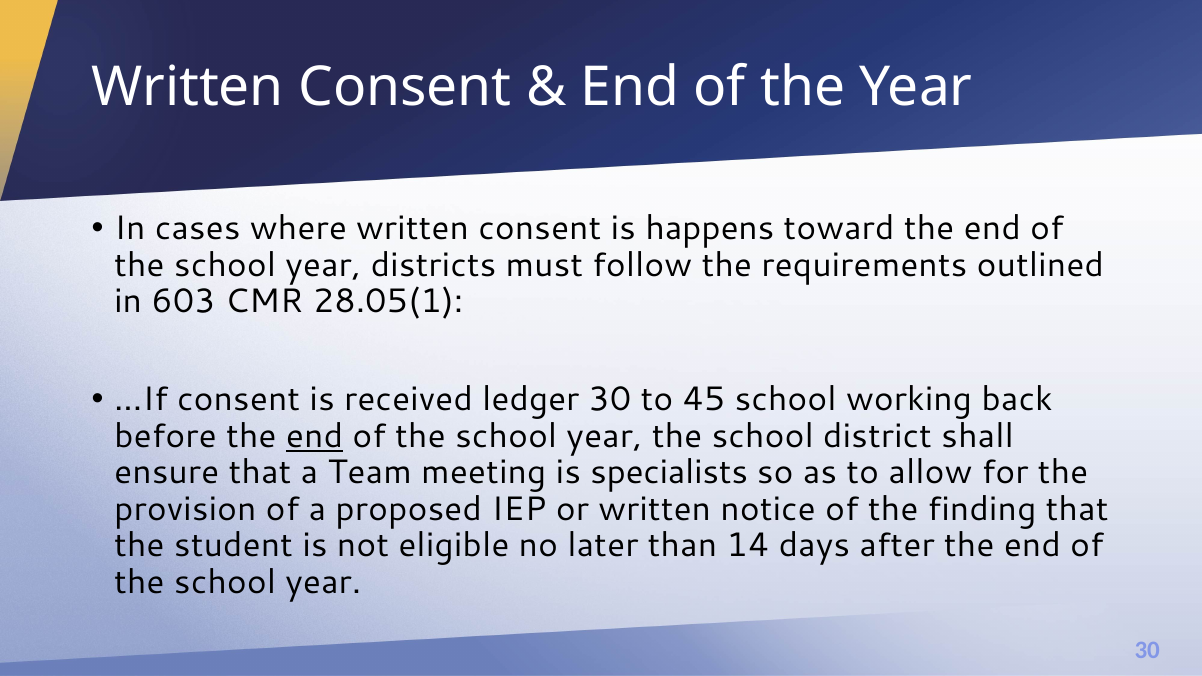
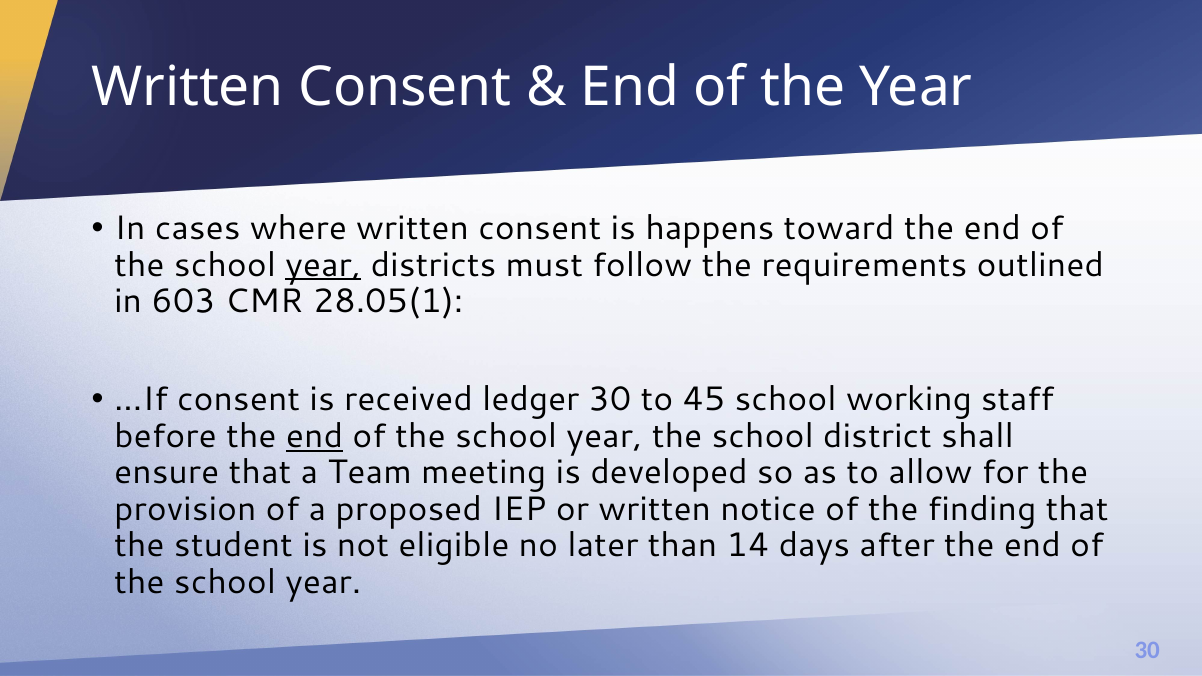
year at (323, 265) underline: none -> present
back: back -> staff
specialists: specialists -> developed
